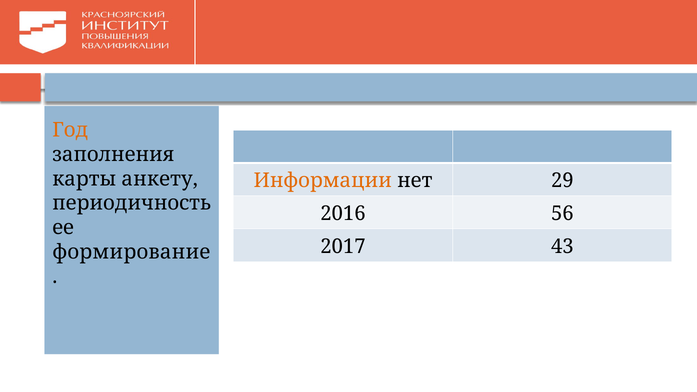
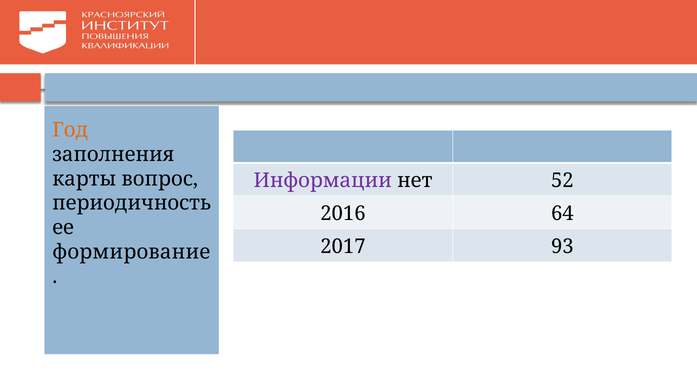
анкету: анкету -> вопрос
Информации colour: orange -> purple
29: 29 -> 52
56: 56 -> 64
43: 43 -> 93
